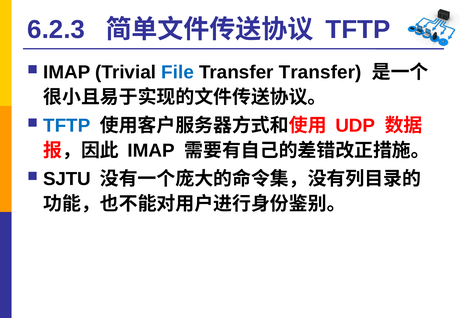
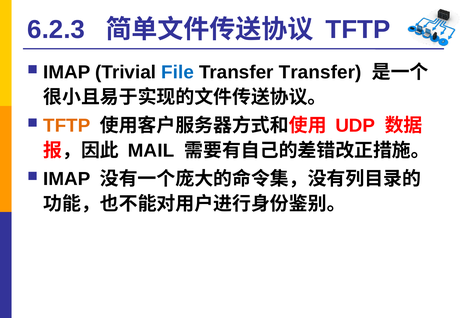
TFTP at (67, 126) colour: blue -> orange
IMAP at (151, 151): IMAP -> MAIL
SJTU at (67, 179): SJTU -> IMAP
